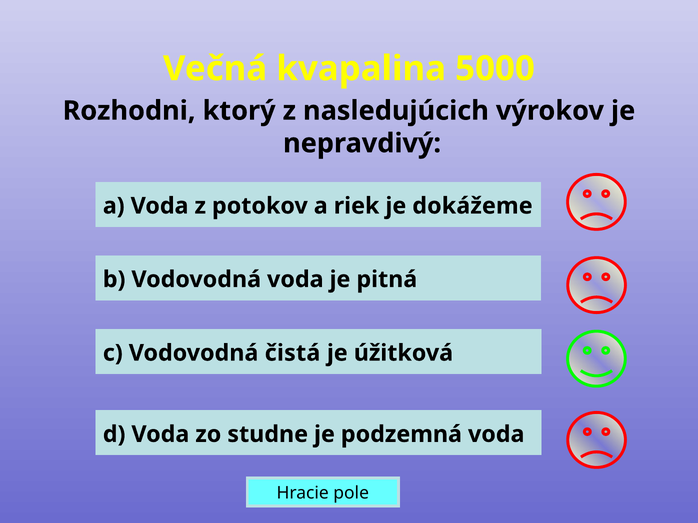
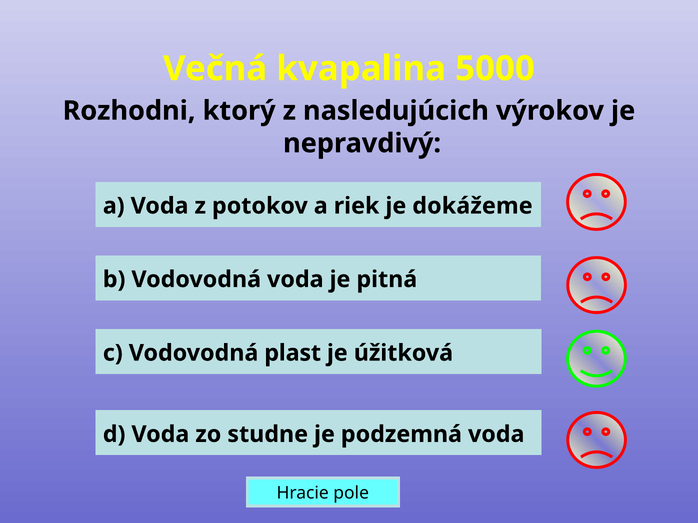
čistá: čistá -> plast
